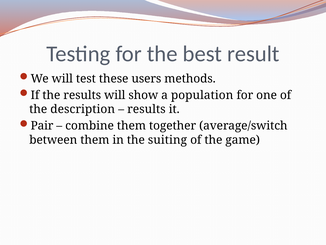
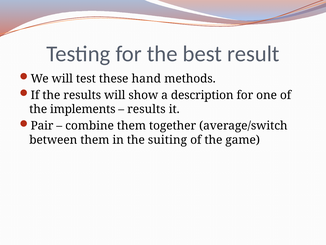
users: users -> hand
population: population -> description
description: description -> implements
